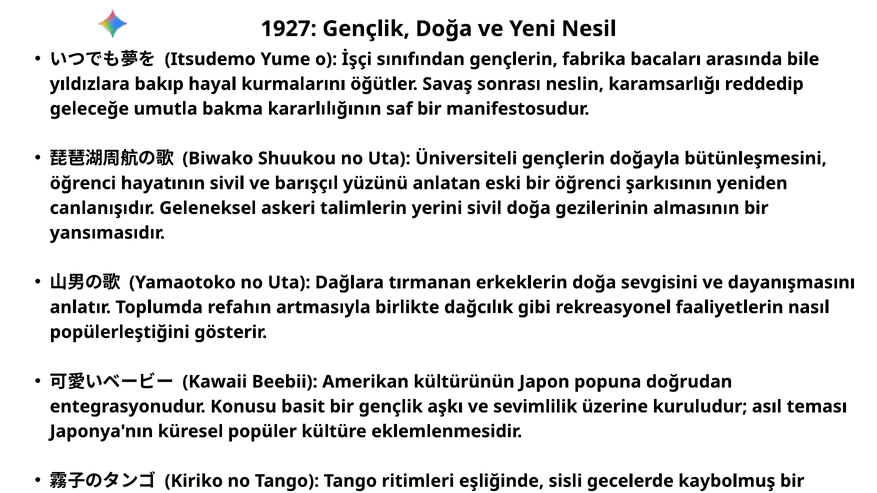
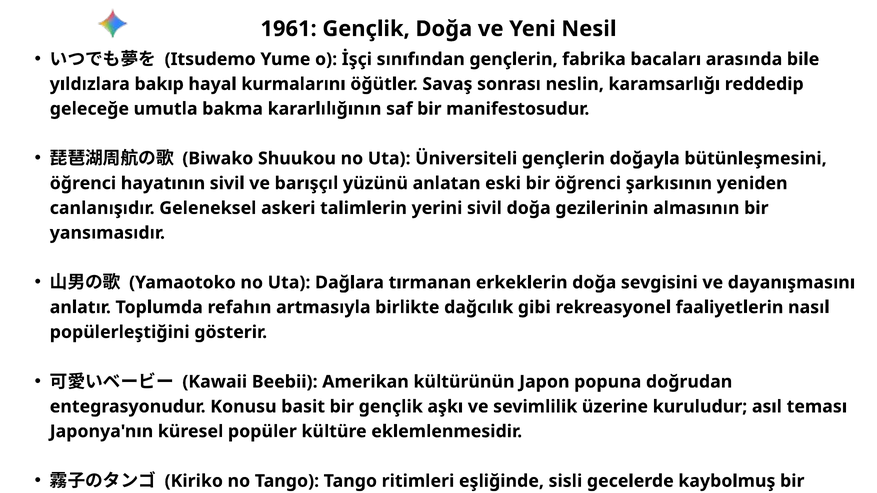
1927: 1927 -> 1961
